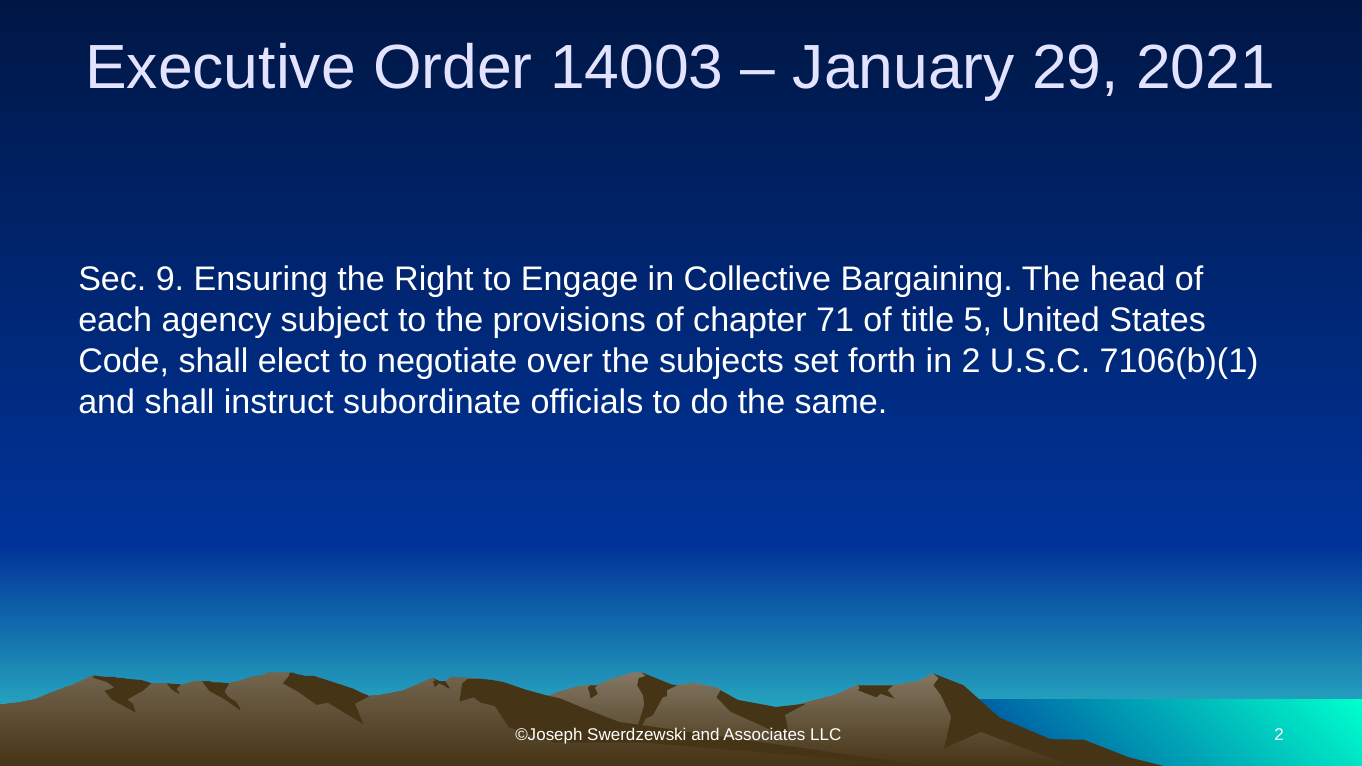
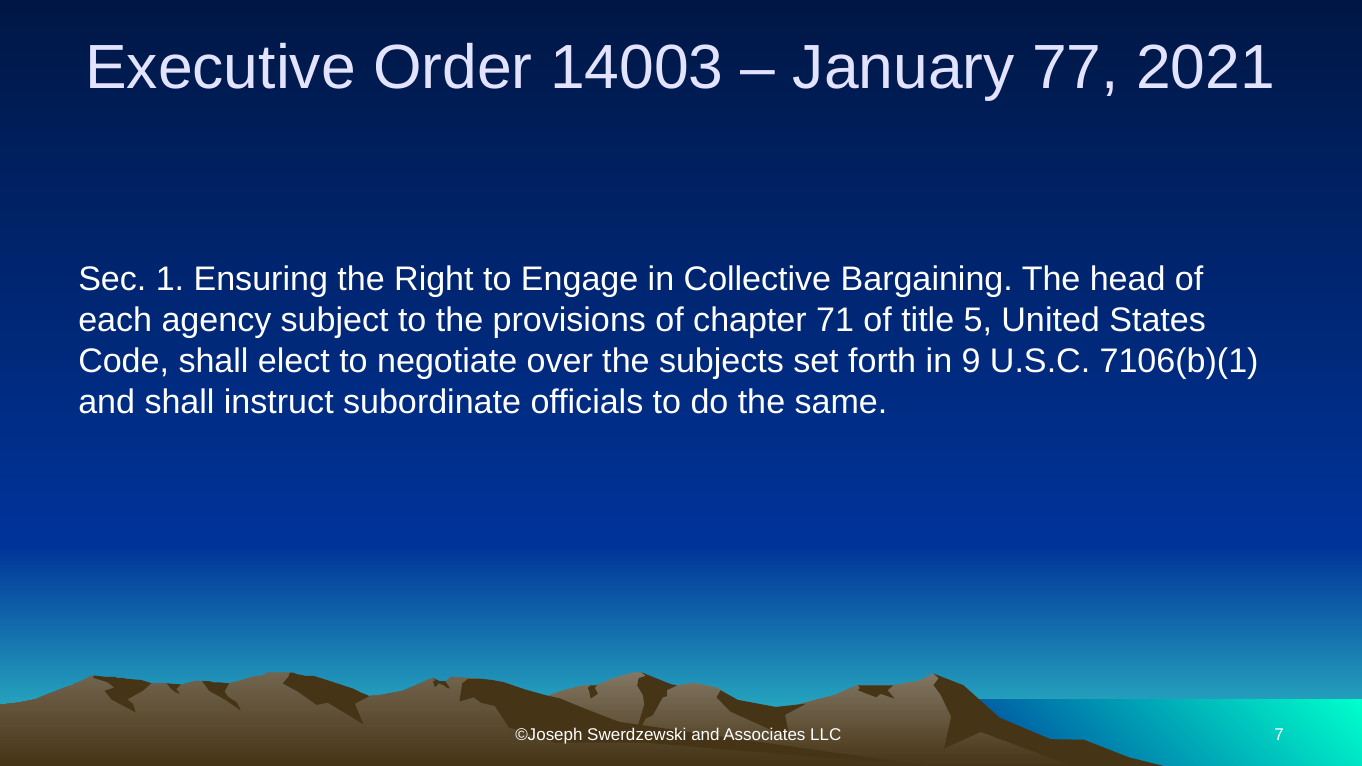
29: 29 -> 77
9: 9 -> 1
in 2: 2 -> 9
LLC 2: 2 -> 7
